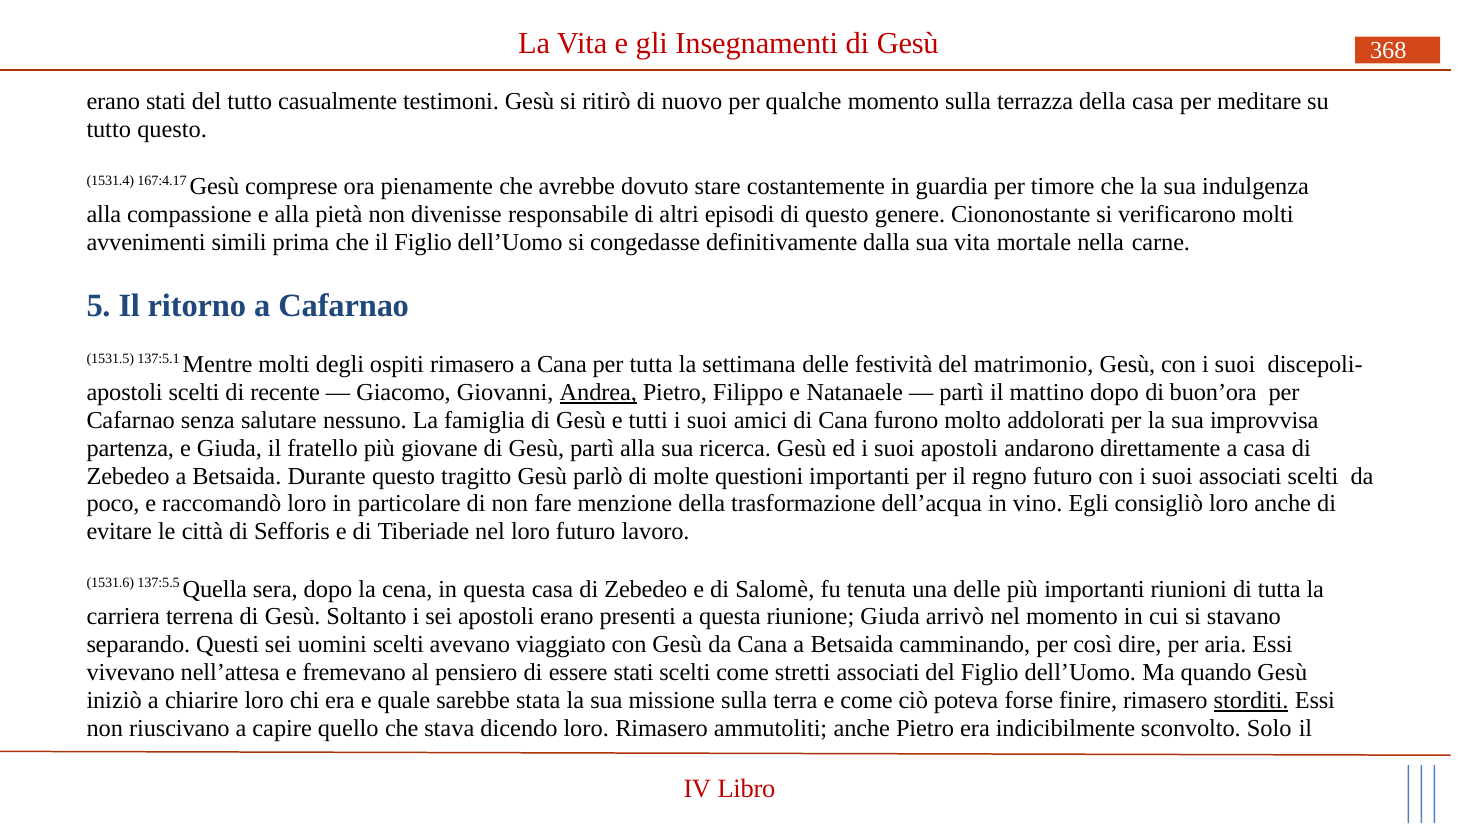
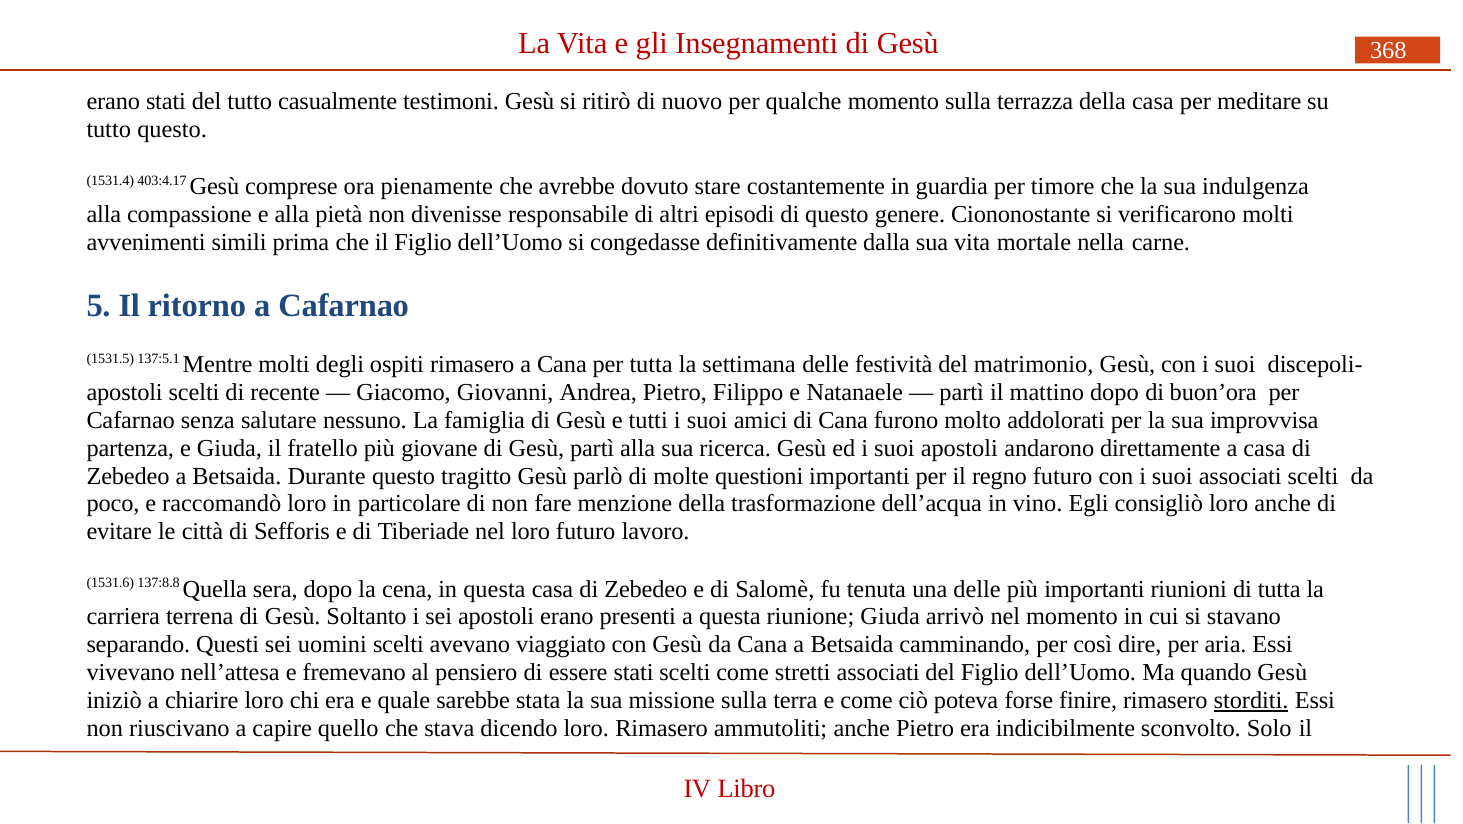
167:4.17: 167:4.17 -> 403:4.17
Andrea underline: present -> none
137:5.5: 137:5.5 -> 137:8.8
